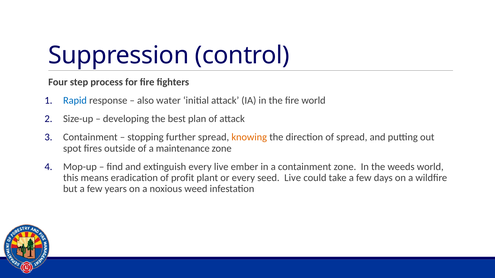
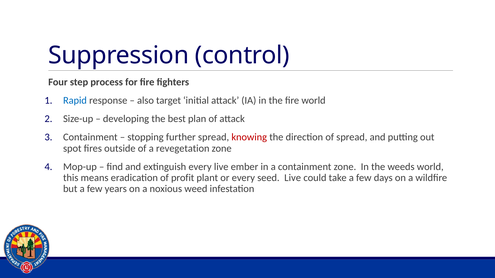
water: water -> target
knowing colour: orange -> red
maintenance: maintenance -> revegetation
